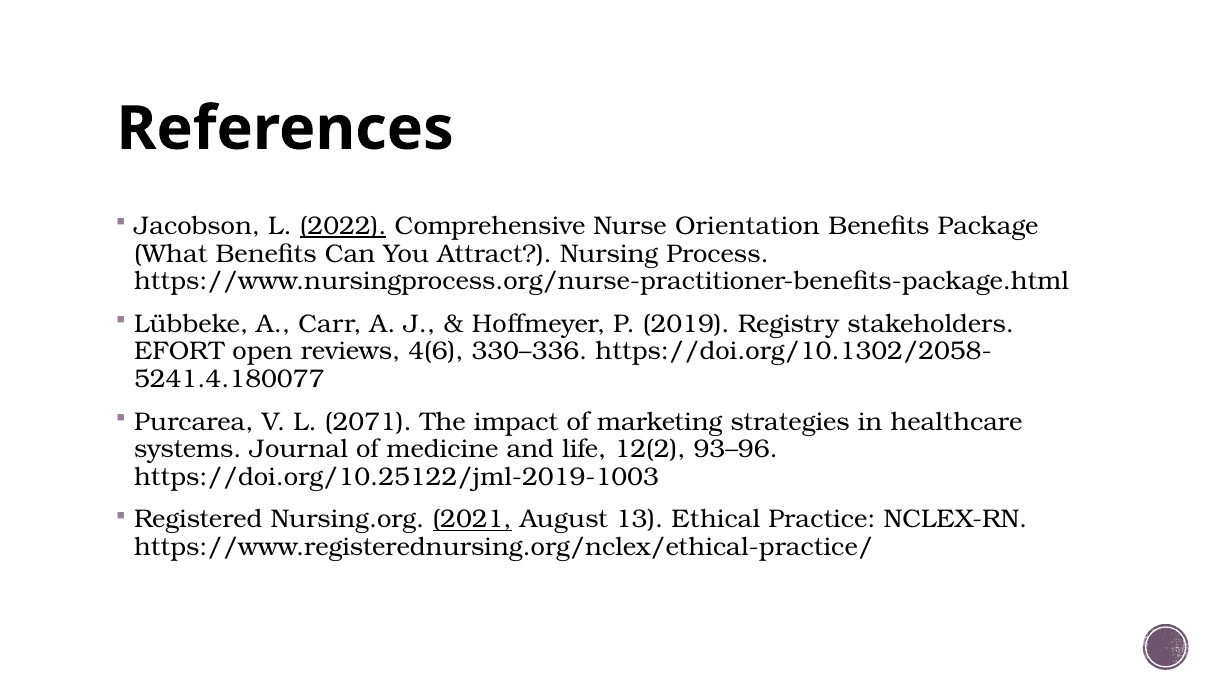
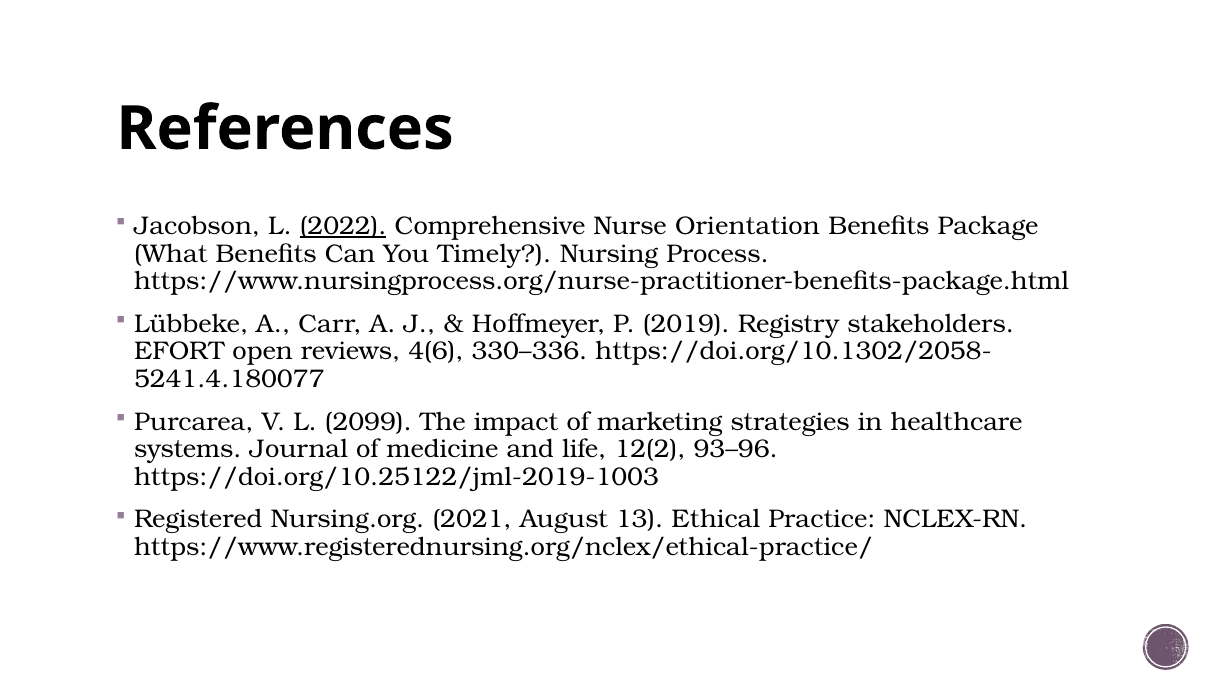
Attract: Attract -> Timely
2071: 2071 -> 2099
2021 underline: present -> none
